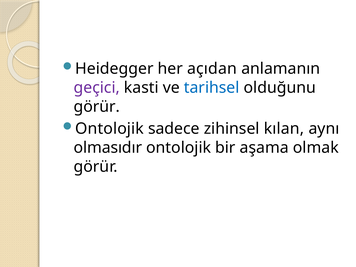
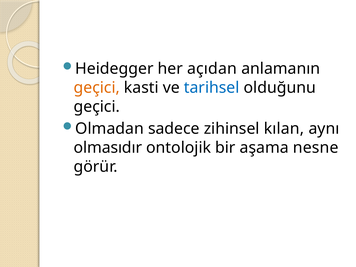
geçici at (97, 88) colour: purple -> orange
görür at (97, 107): görür -> geçici
Ontolojik at (110, 129): Ontolojik -> Olmadan
olmak: olmak -> nesne
